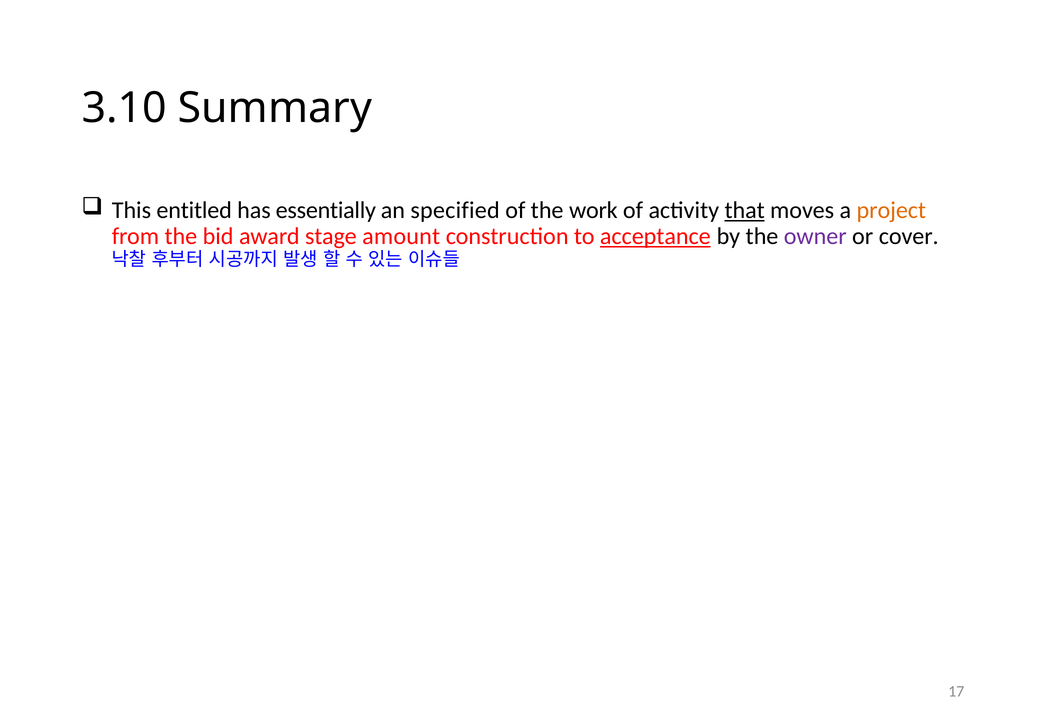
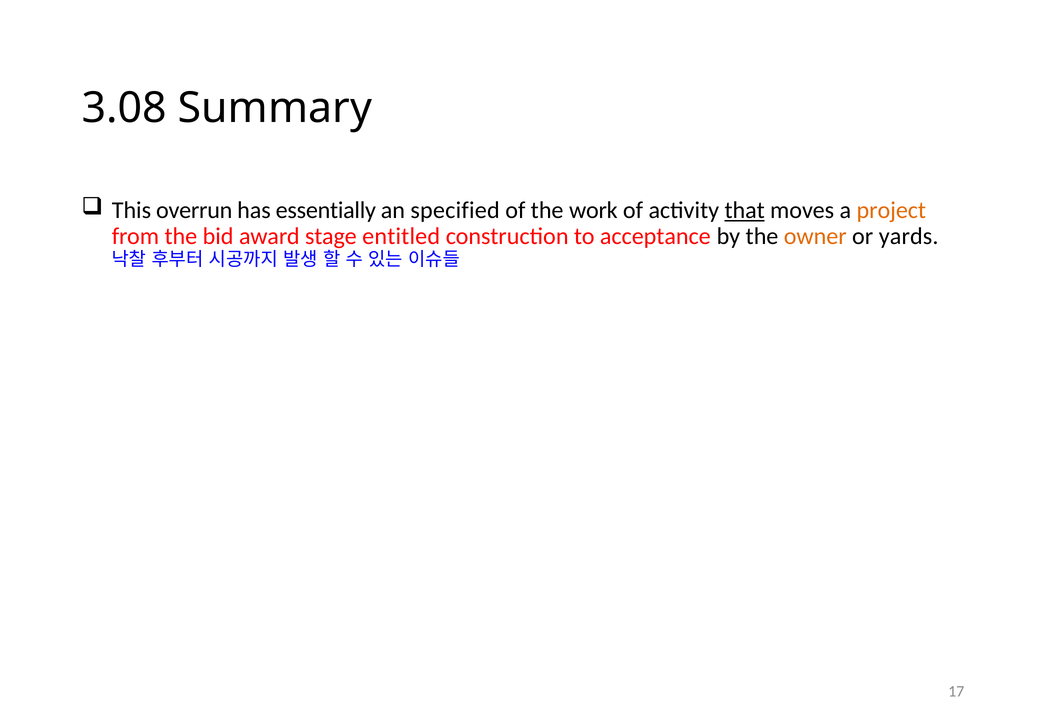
3.10: 3.10 -> 3.08
entitled: entitled -> overrun
amount: amount -> entitled
acceptance underline: present -> none
owner colour: purple -> orange
cover: cover -> yards
